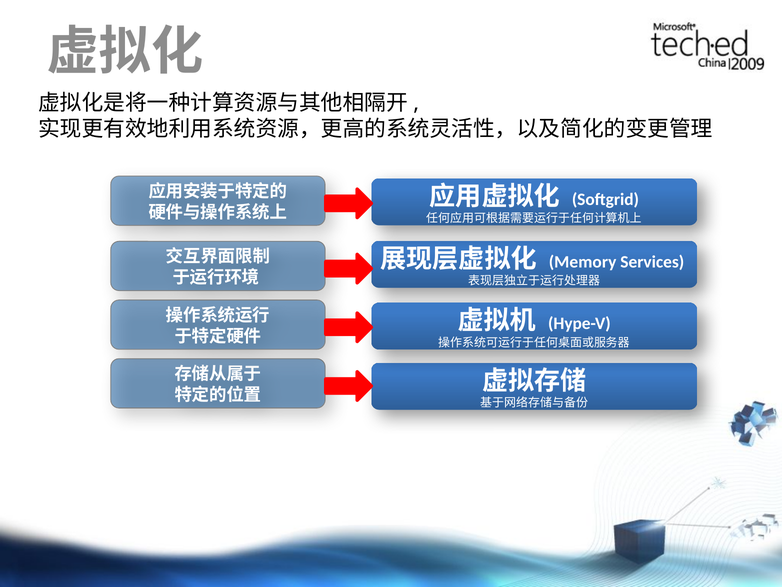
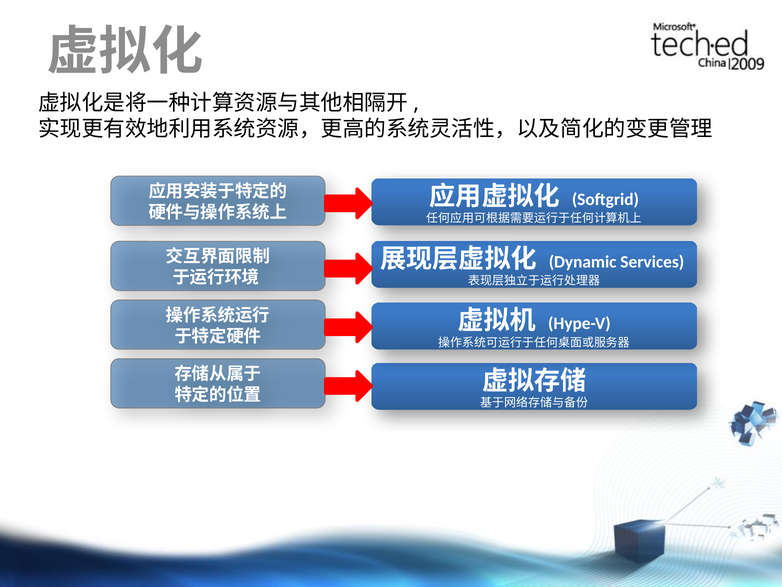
Memory: Memory -> Dynamic
